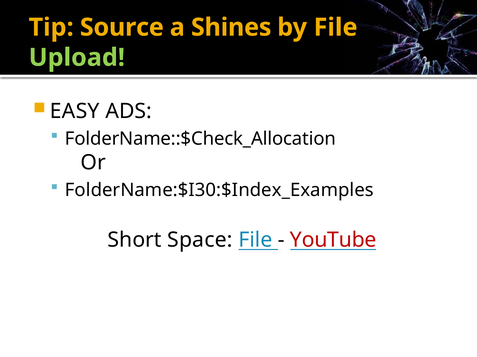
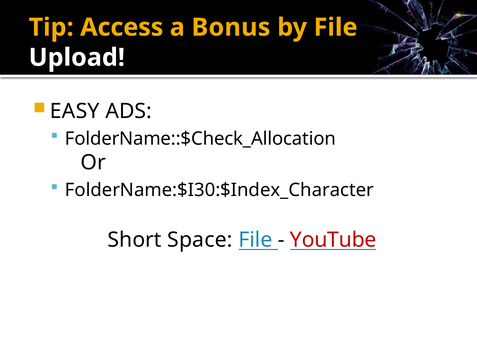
Source: Source -> Access
Shines: Shines -> Bonus
Upload colour: light green -> white
FolderName:$I30:$Index_Examples: FolderName:$I30:$Index_Examples -> FolderName:$I30:$Index_Character
